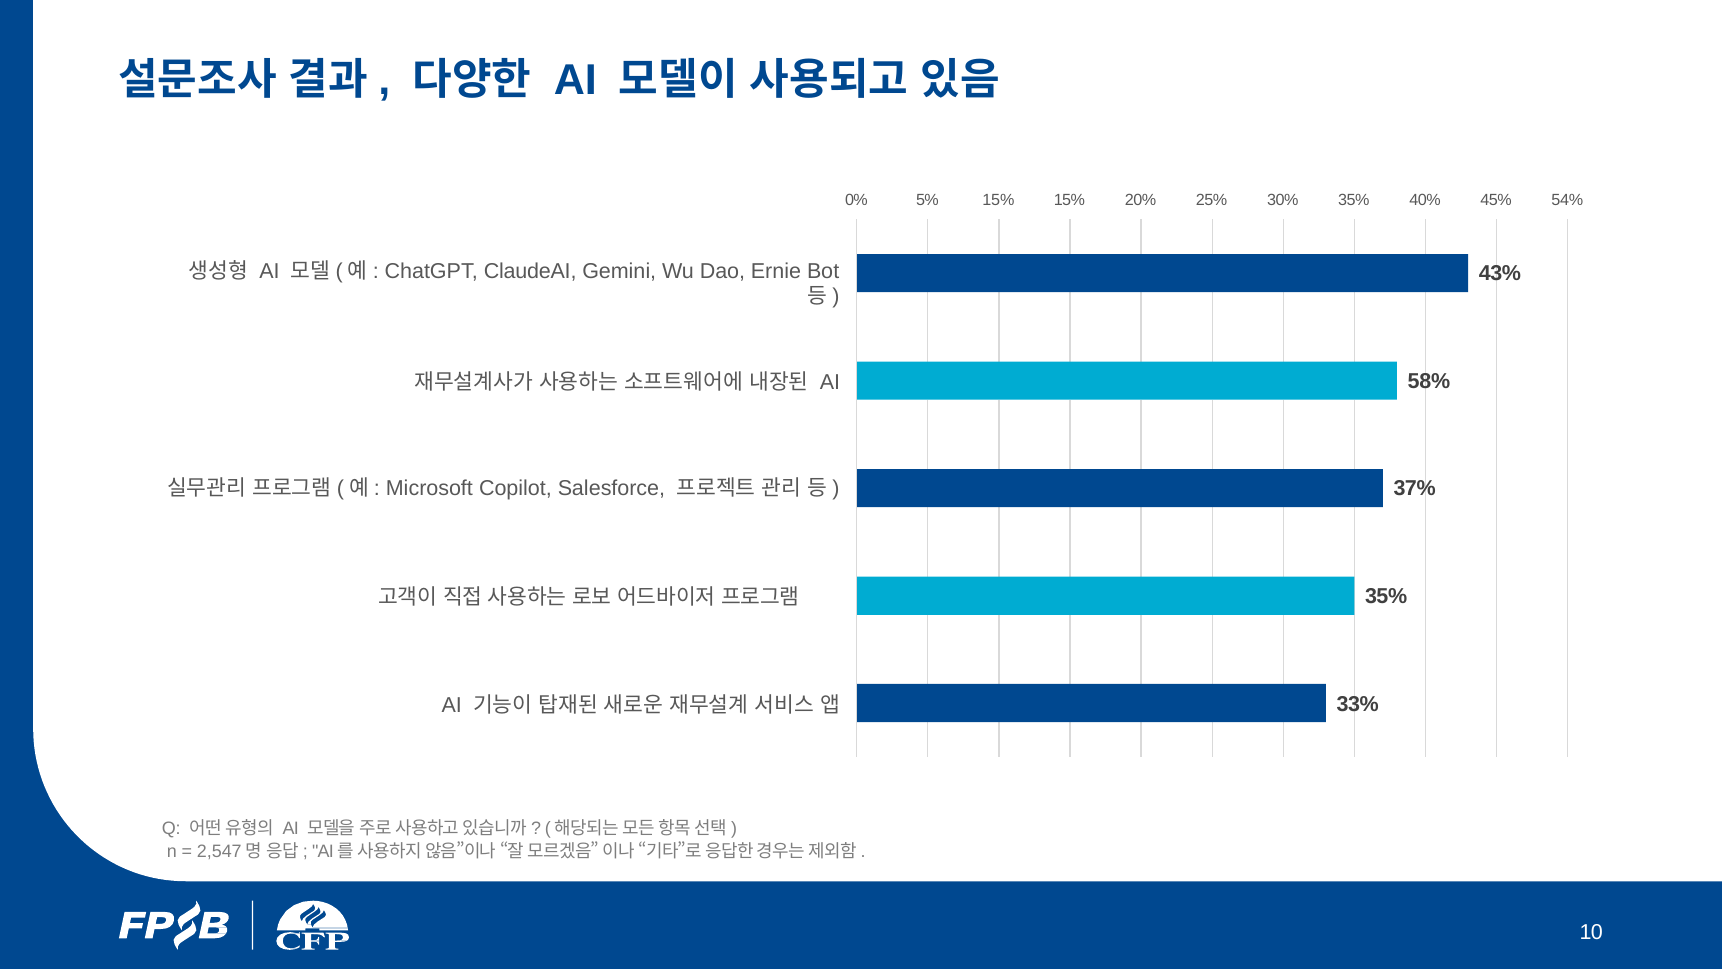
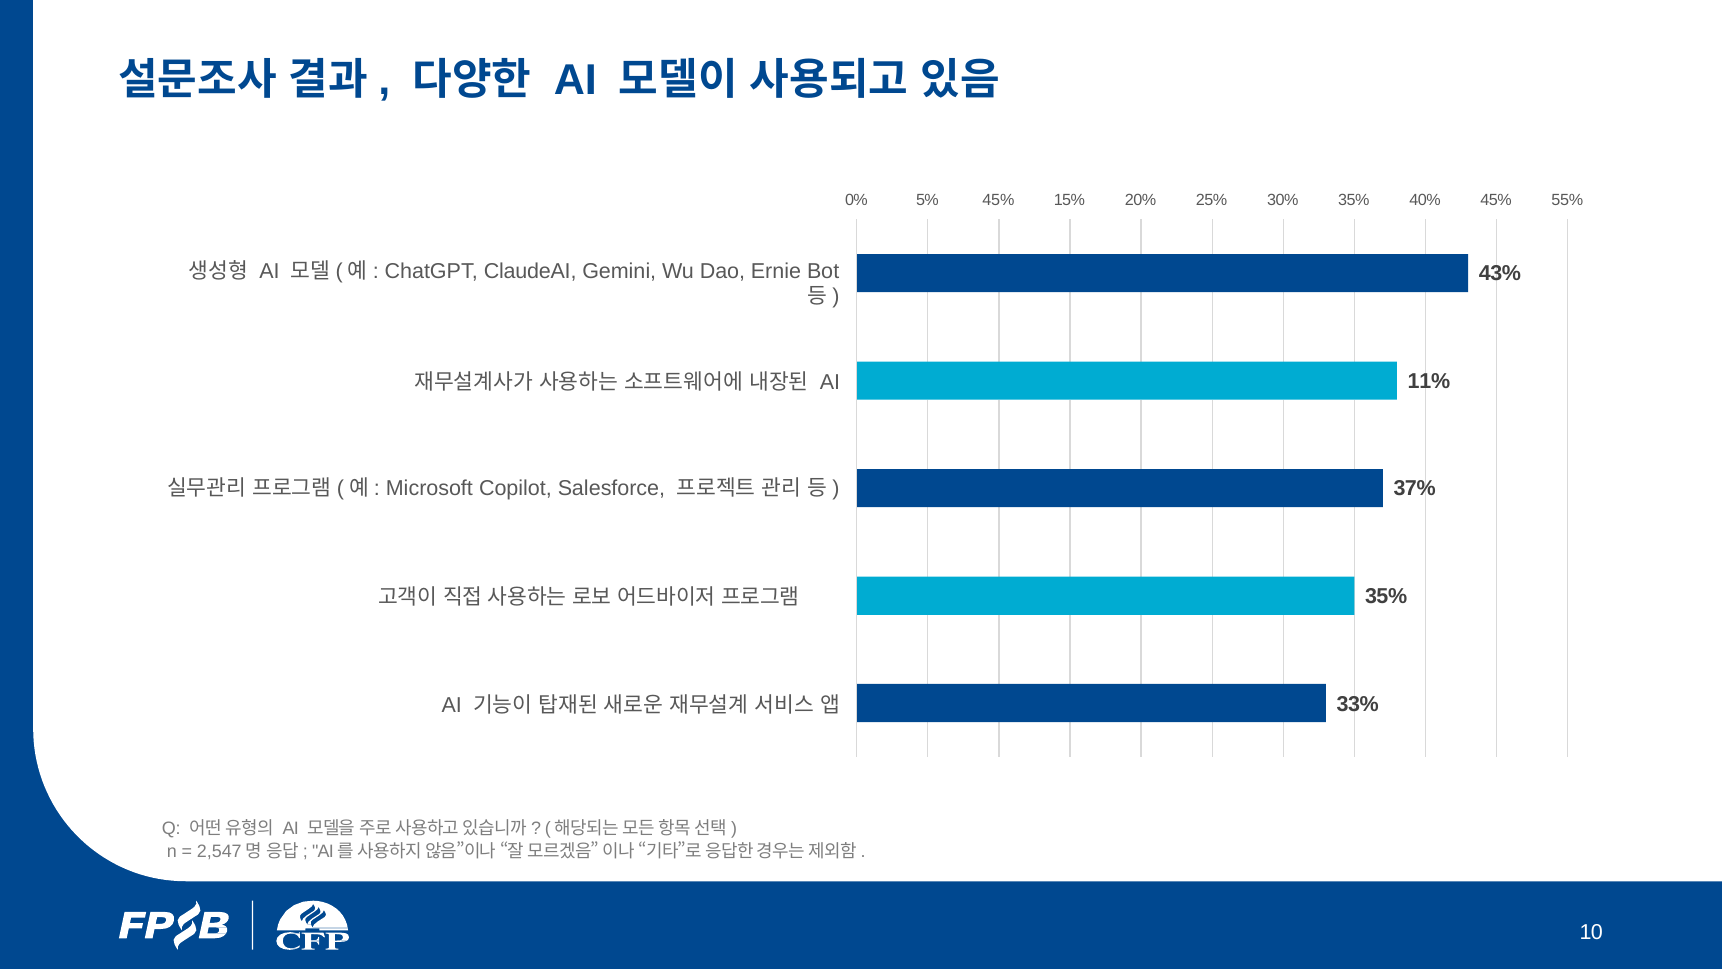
5% 15%: 15% -> 45%
54%: 54% -> 55%
58%: 58% -> 11%
